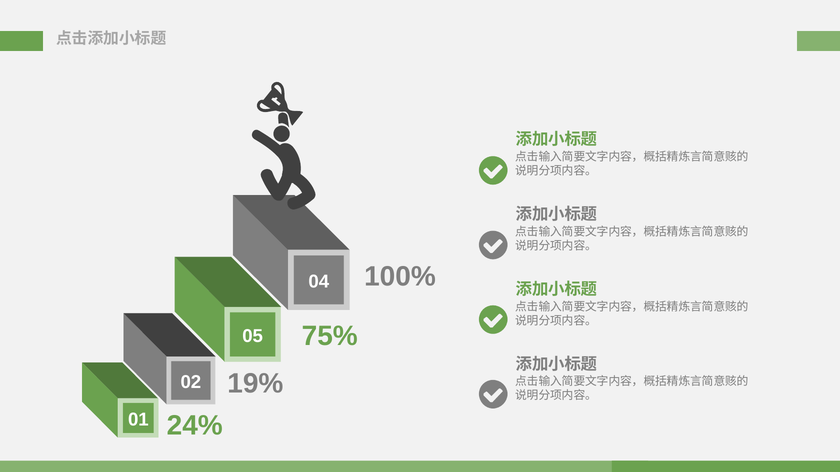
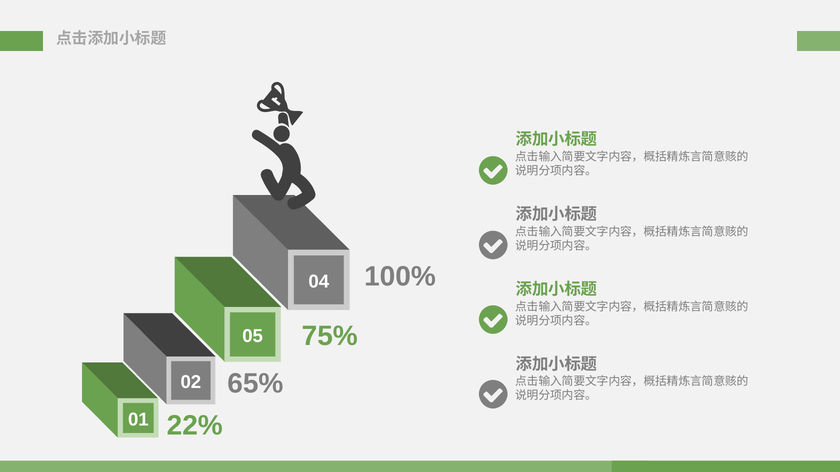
19%: 19% -> 65%
24%: 24% -> 22%
